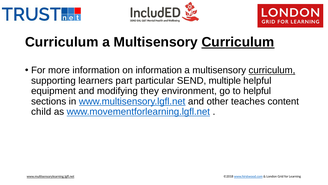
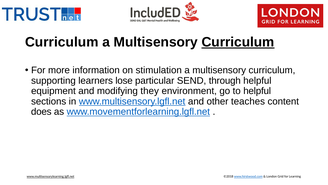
on information: information -> stimulation
curriculum at (272, 70) underline: present -> none
part: part -> lose
multiple: multiple -> through
child: child -> does
